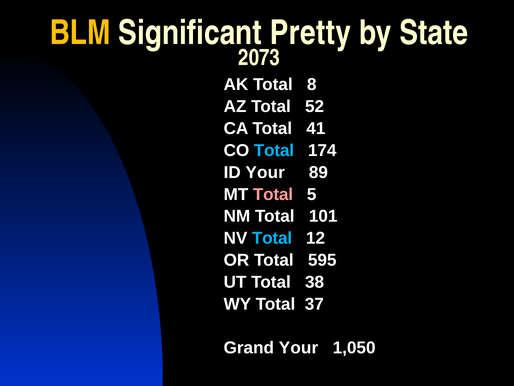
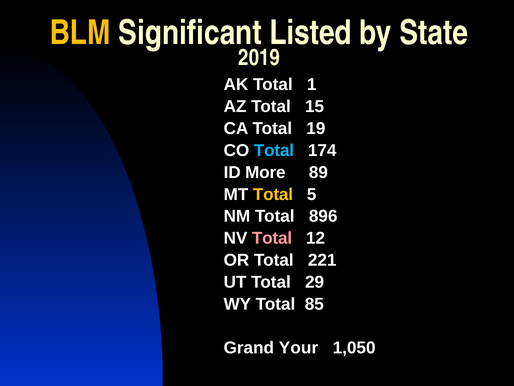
Pretty: Pretty -> Listed
2073: 2073 -> 2019
8: 8 -> 1
52: 52 -> 15
41: 41 -> 19
ID Your: Your -> More
Total at (273, 194) colour: pink -> yellow
101: 101 -> 896
Total at (272, 238) colour: light blue -> pink
595: 595 -> 221
38: 38 -> 29
37: 37 -> 85
